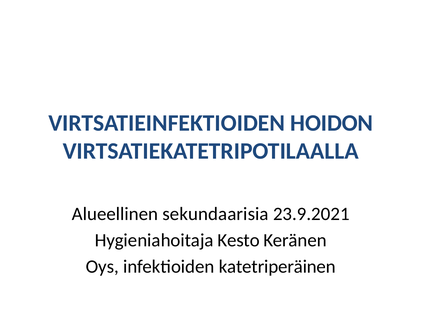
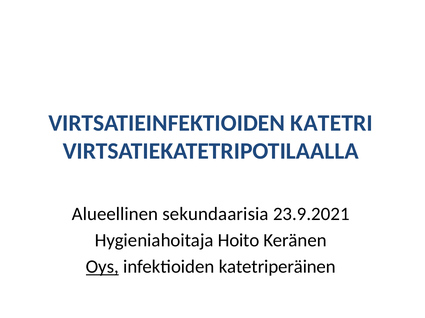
HOIDON: HOIDON -> KATETRI
Kesto: Kesto -> Hoito
Oys underline: none -> present
